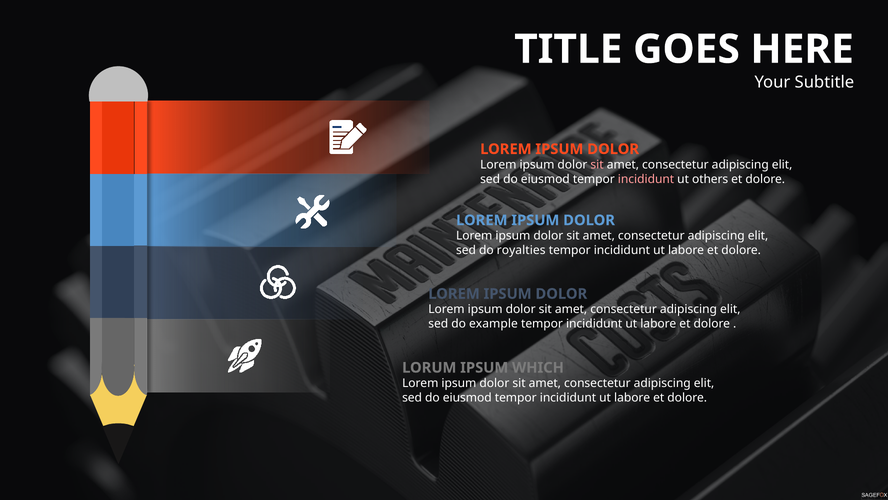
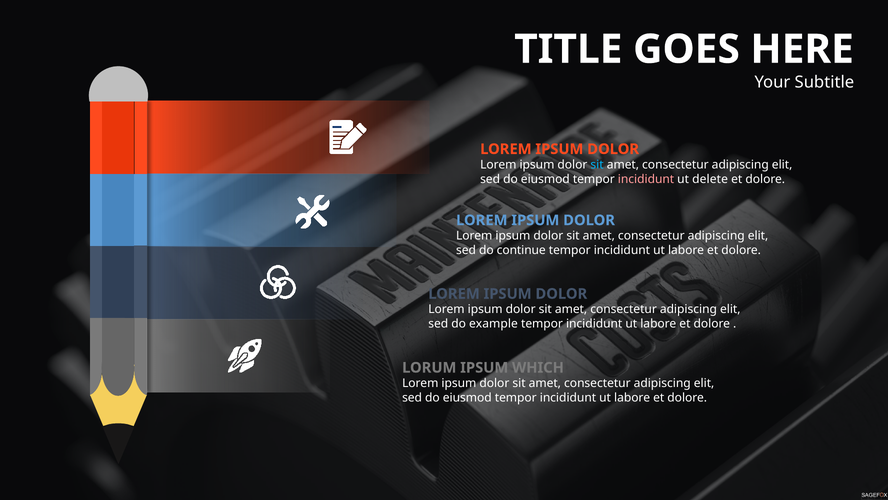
sit at (597, 164) colour: pink -> light blue
others: others -> delete
royalties: royalties -> continue
